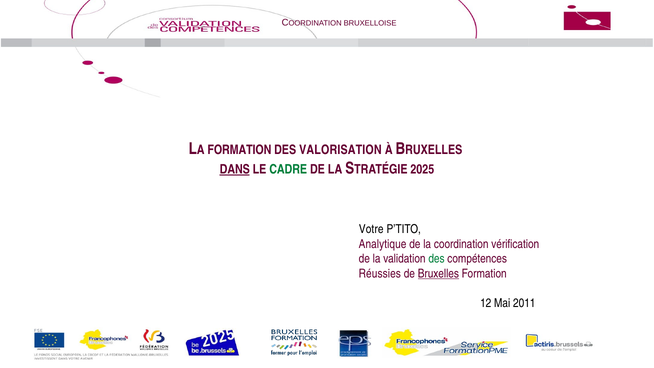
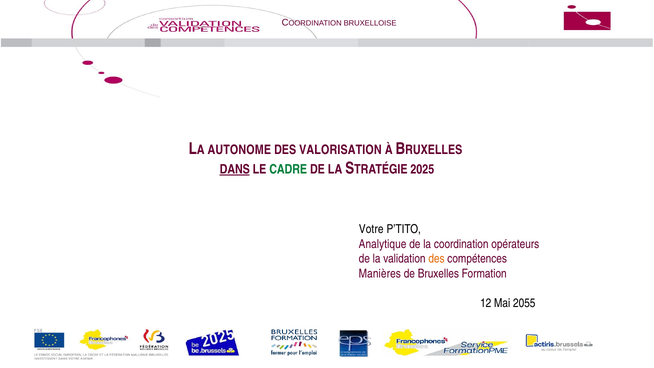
FORMATION at (239, 150): FORMATION -> AUTONOME
vérification: vérification -> opérateurs
des at (436, 259) colour: green -> orange
Réussies: Réussies -> Manières
Bruxelles underline: present -> none
2011: 2011 -> 2055
